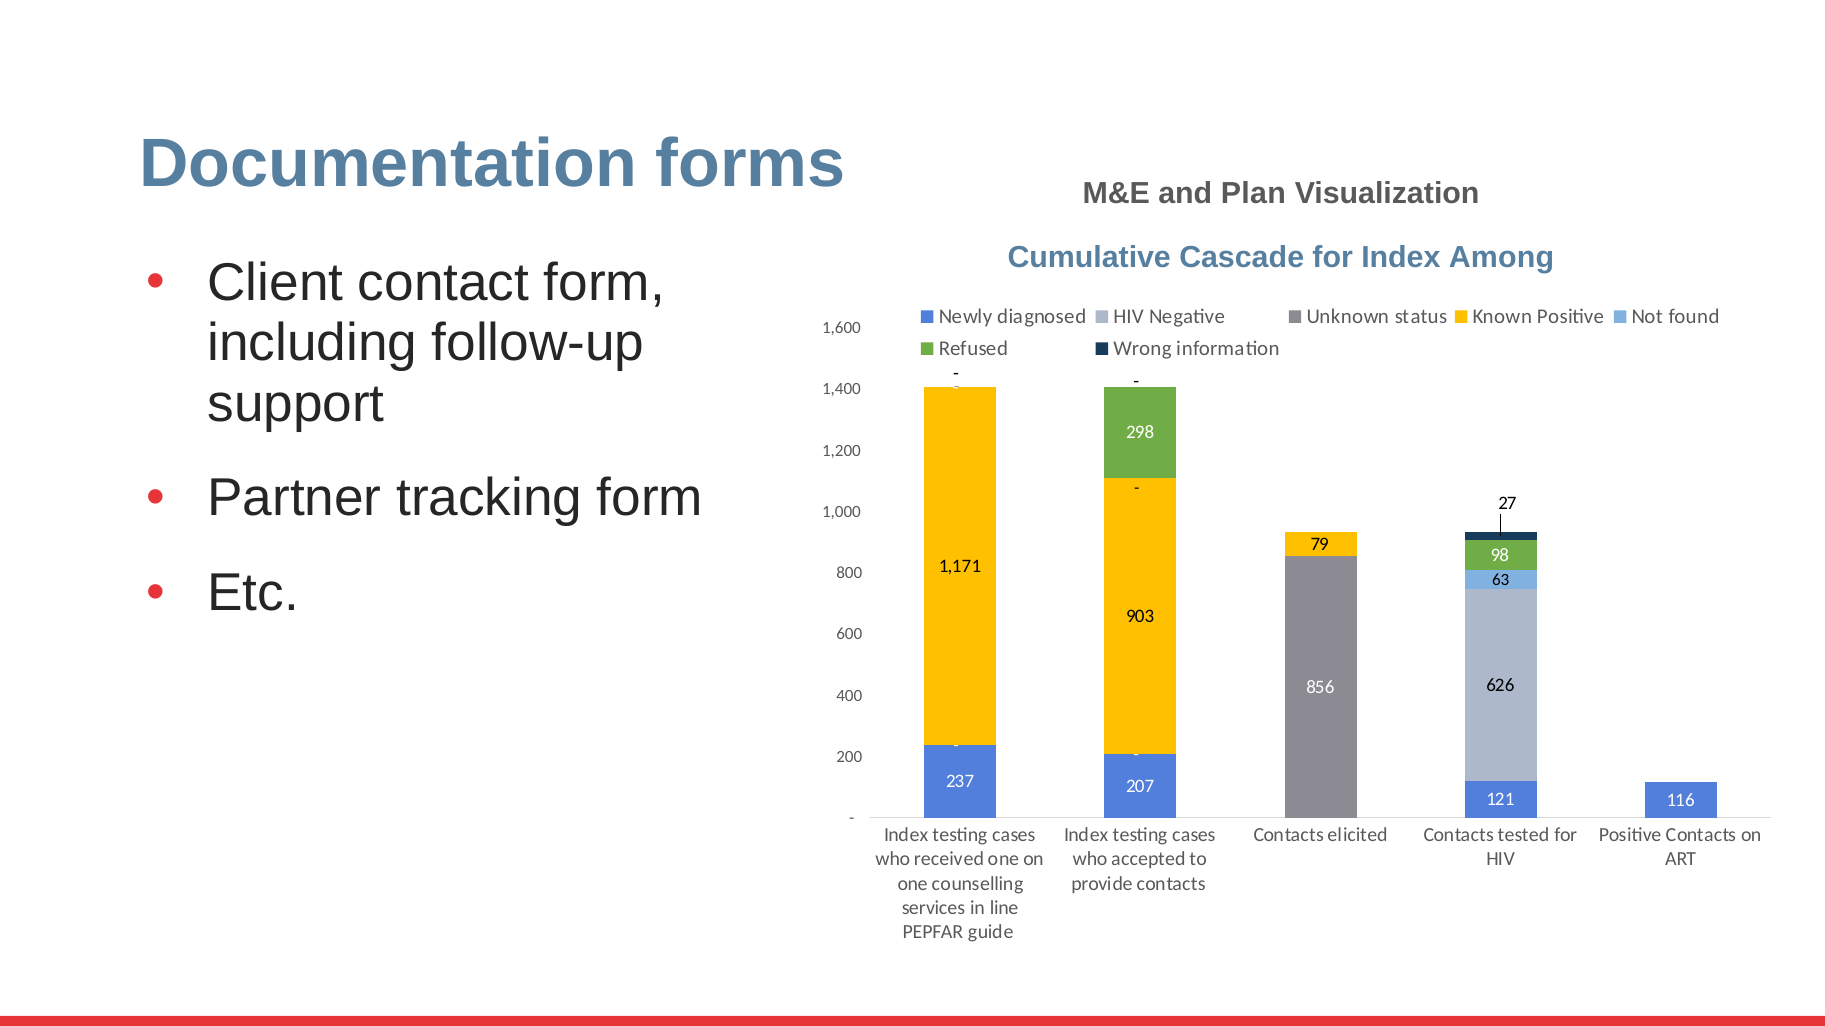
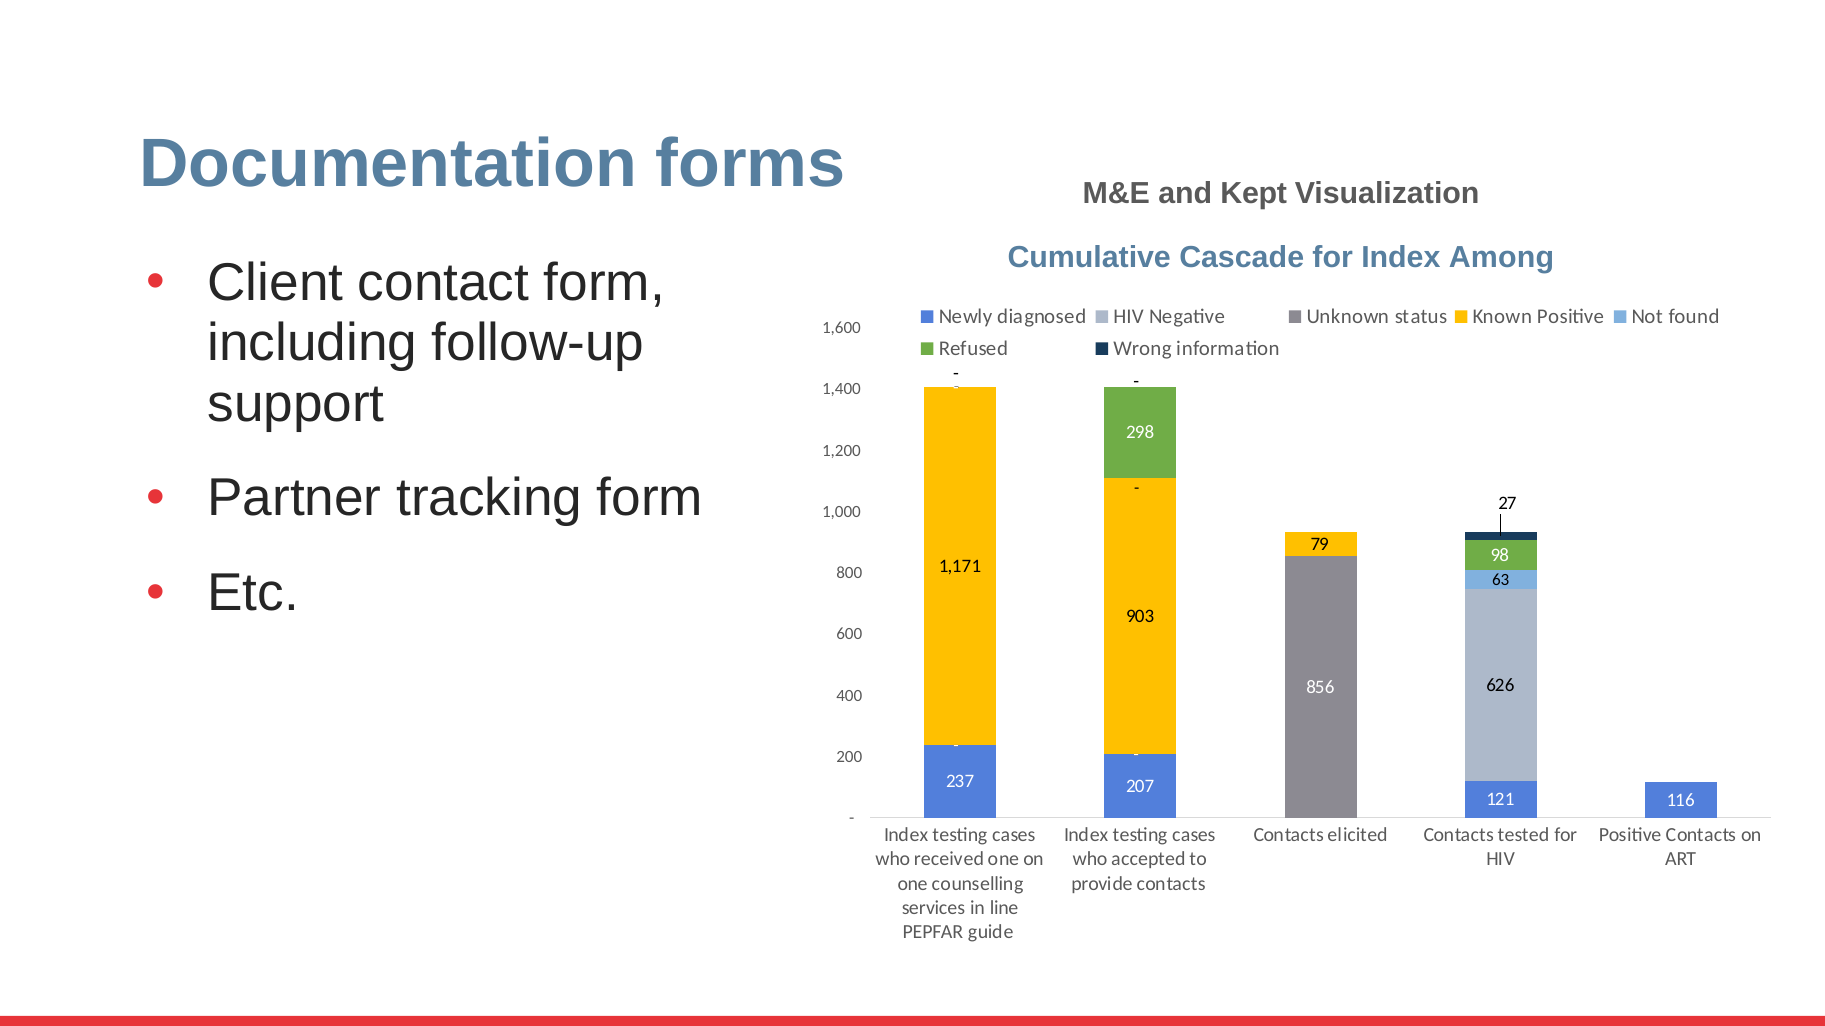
Plan: Plan -> Kept
